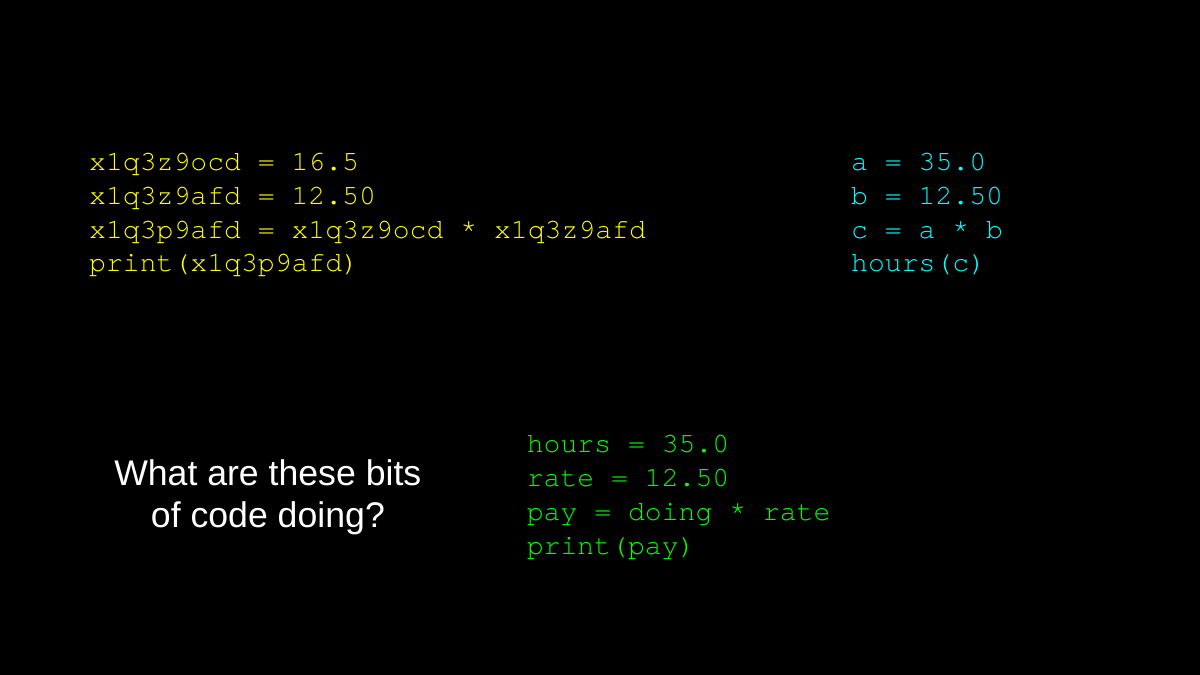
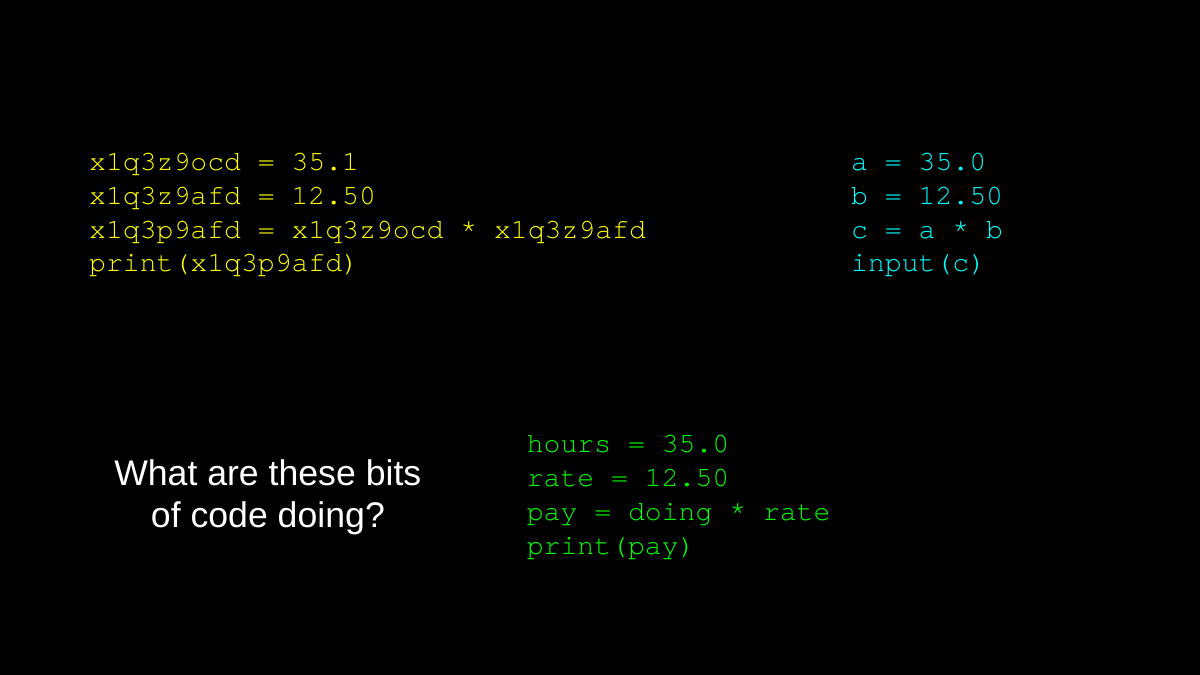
16.5: 16.5 -> 35.1
hours(c: hours(c -> input(c
